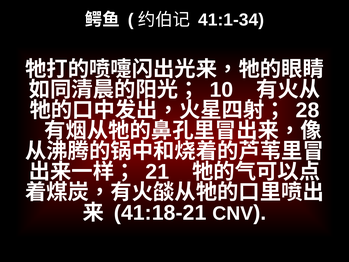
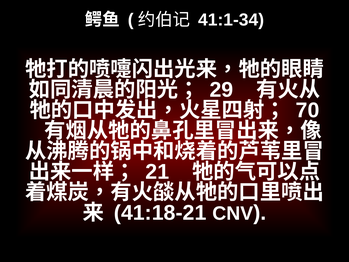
10: 10 -> 29
28: 28 -> 70
